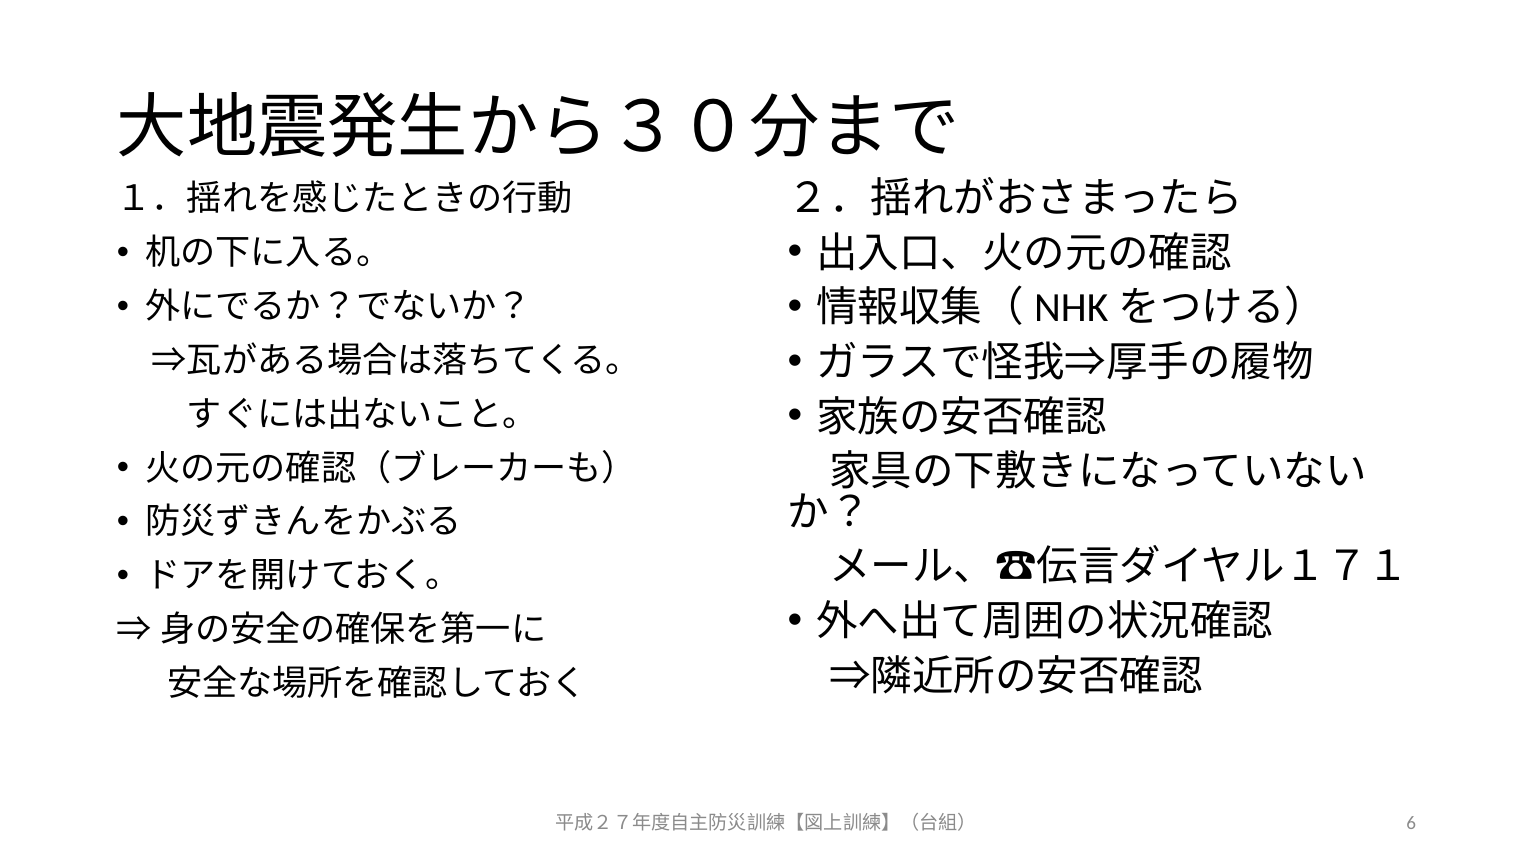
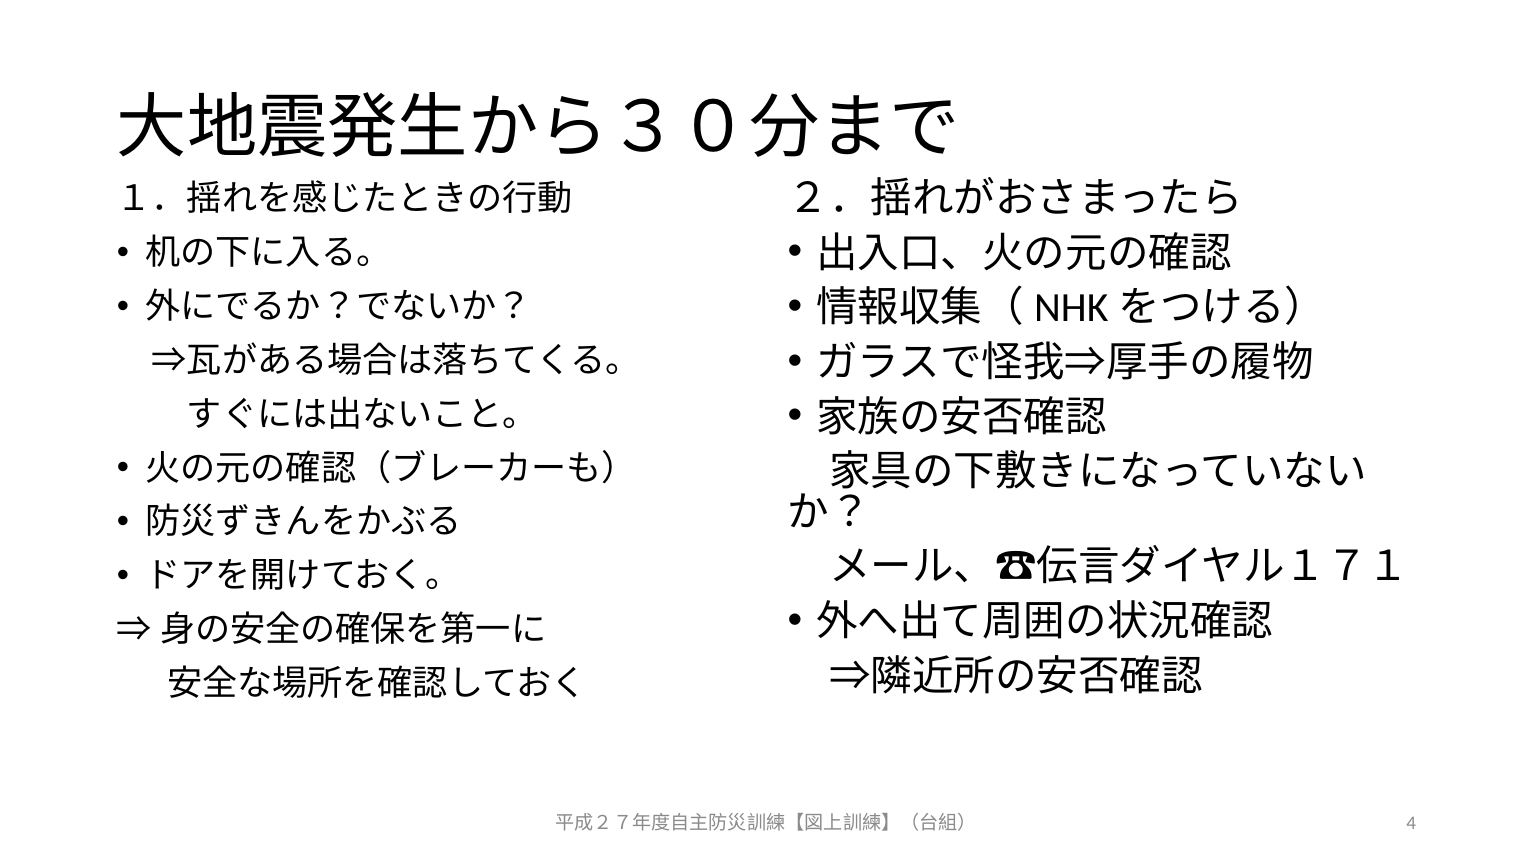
6: 6 -> 4
